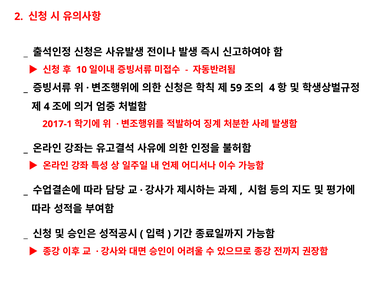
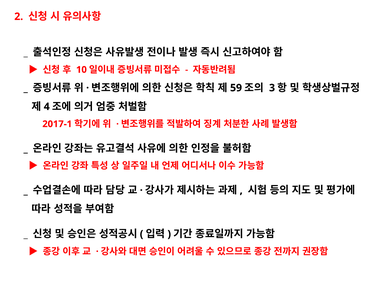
4 at (272, 88): 4 -> 3
